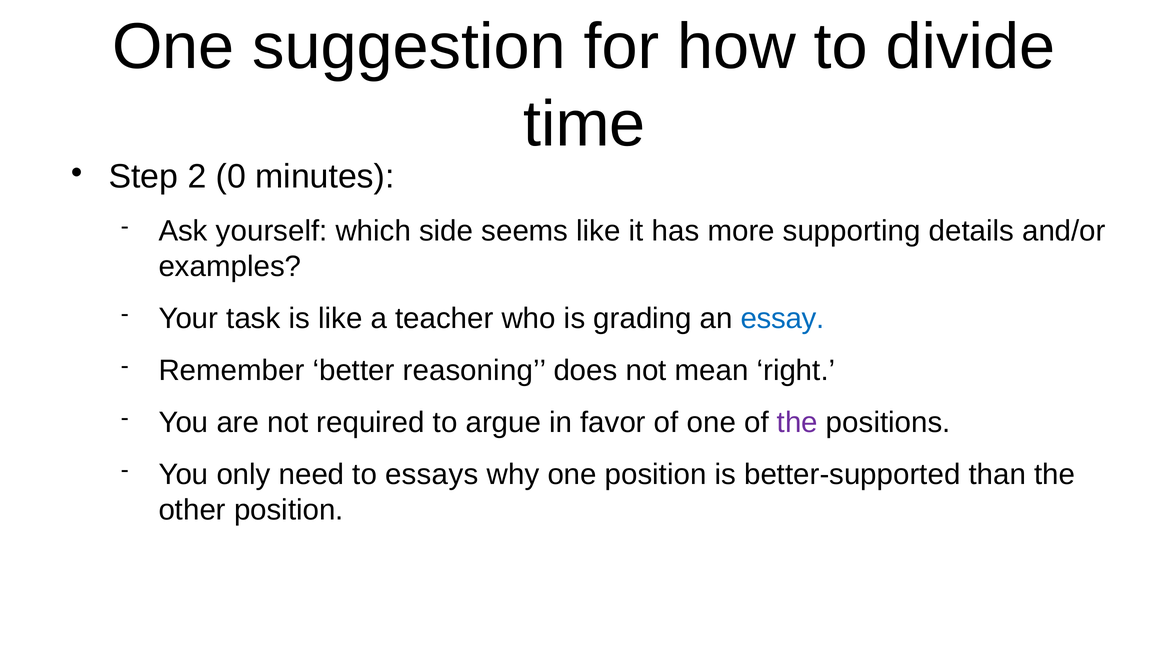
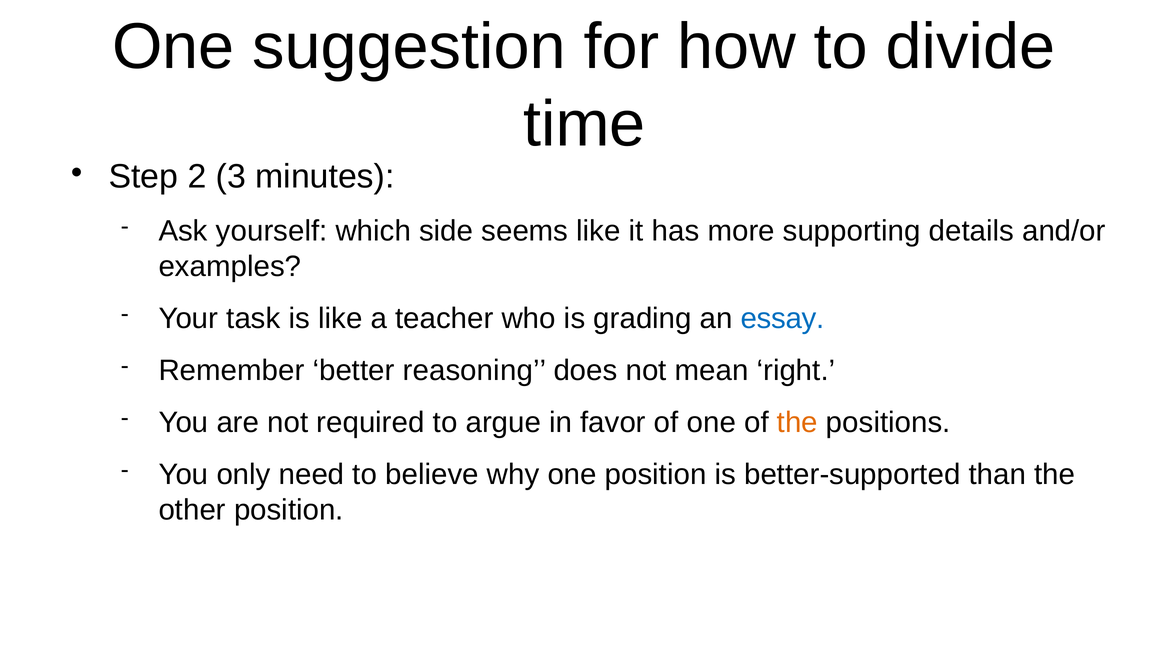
0: 0 -> 3
the at (797, 422) colour: purple -> orange
essays: essays -> believe
